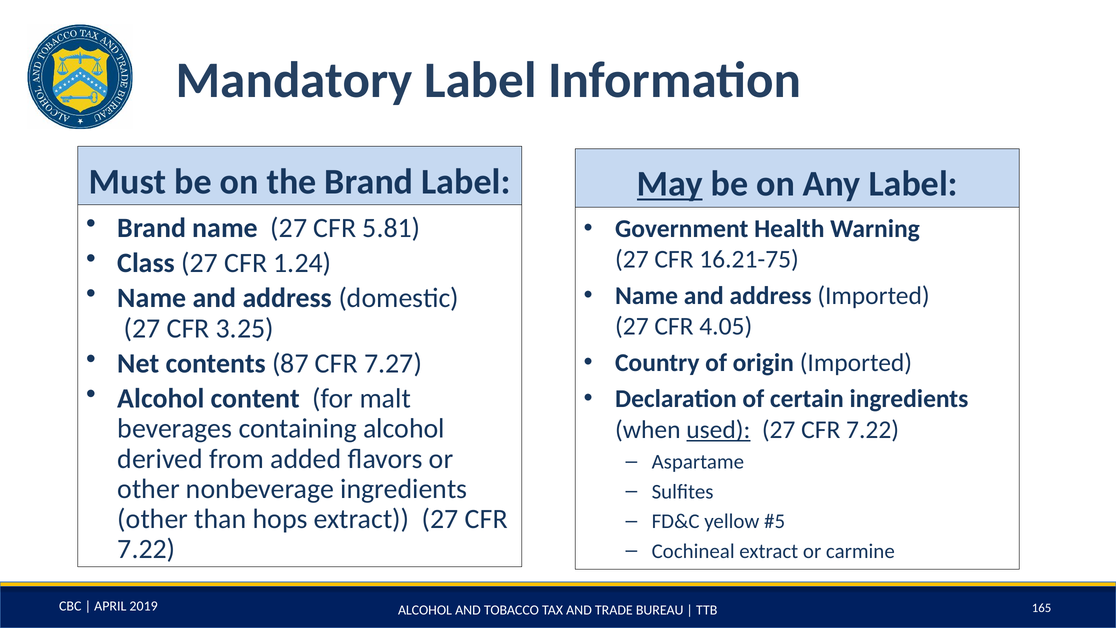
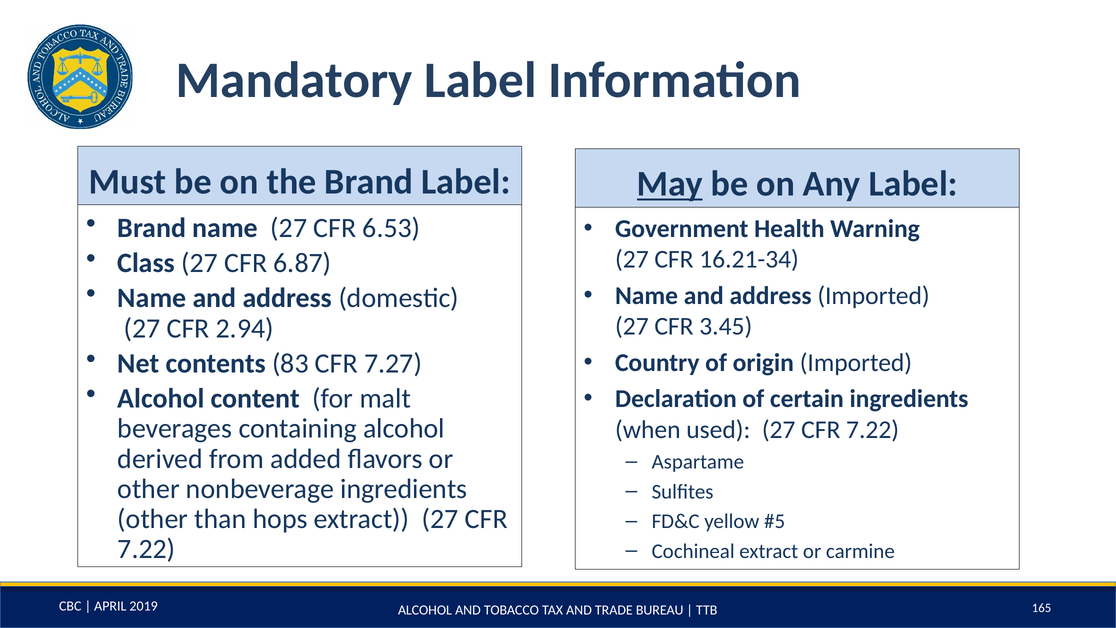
5.81: 5.81 -> 6.53
1.24: 1.24 -> 6.87
16.21-75: 16.21-75 -> 16.21-34
4.05: 4.05 -> 3.45
3.25: 3.25 -> 2.94
87: 87 -> 83
used underline: present -> none
